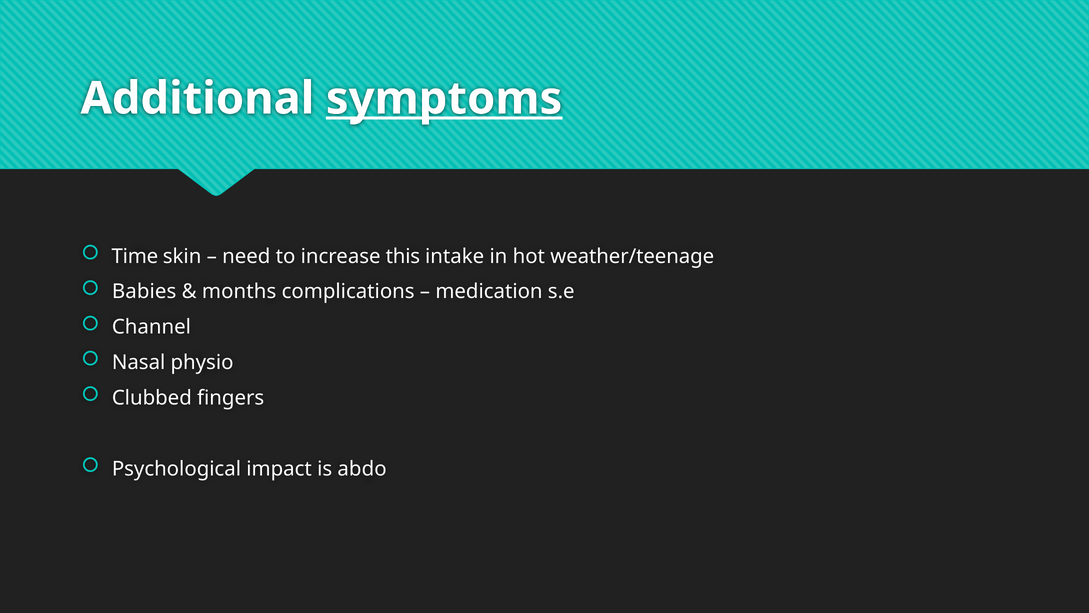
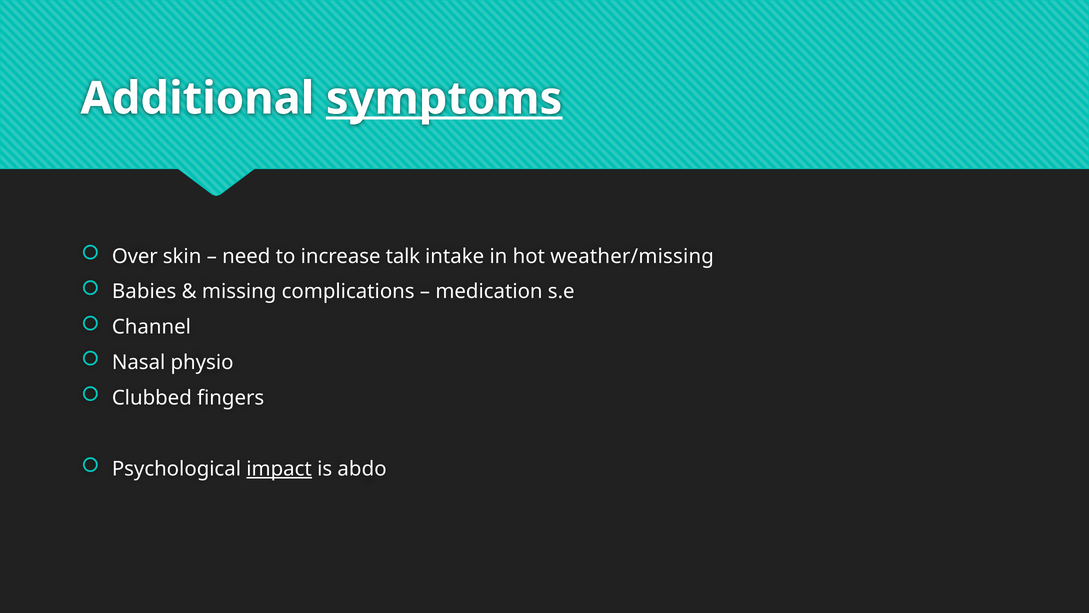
Time: Time -> Over
this: this -> talk
weather/teenage: weather/teenage -> weather/missing
months: months -> missing
impact underline: none -> present
